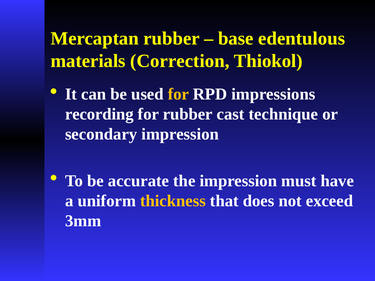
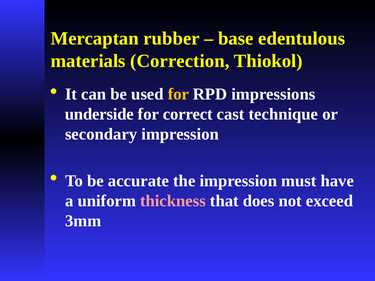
recording: recording -> underside
for rubber: rubber -> correct
thickness colour: yellow -> pink
